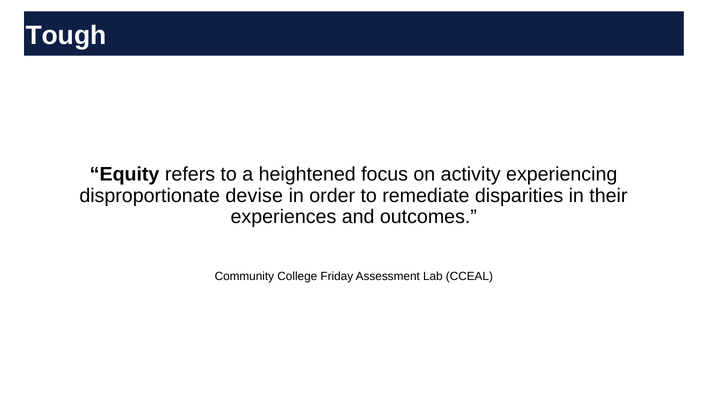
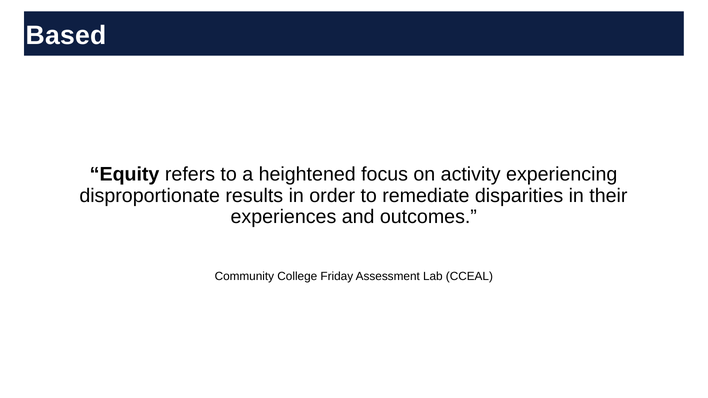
Tough: Tough -> Based
devise: devise -> results
